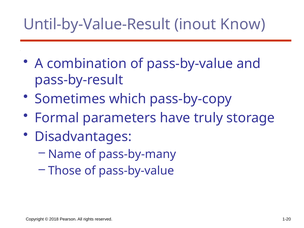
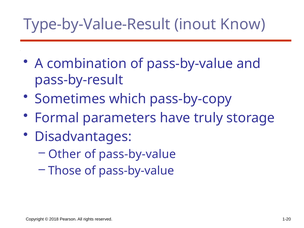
Until-by-Value-Result: Until-by-Value-Result -> Type-by-Value-Result
Name: Name -> Other
pass-by-many at (137, 154): pass-by-many -> pass-by-value
